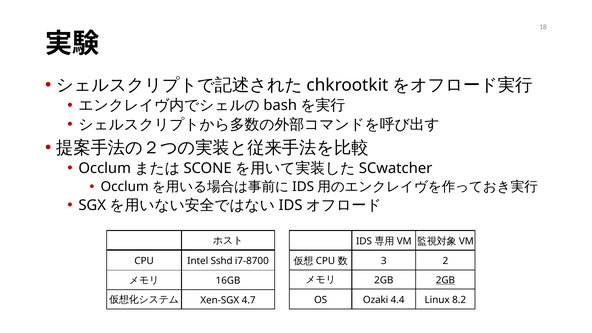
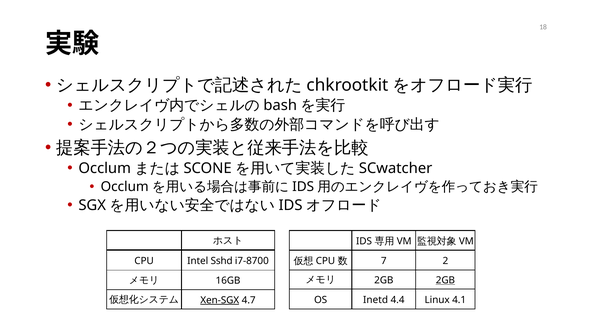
3: 3 -> 7
Xen-SGX underline: none -> present
Ozaki: Ozaki -> Inetd
8.2: 8.2 -> 4.1
